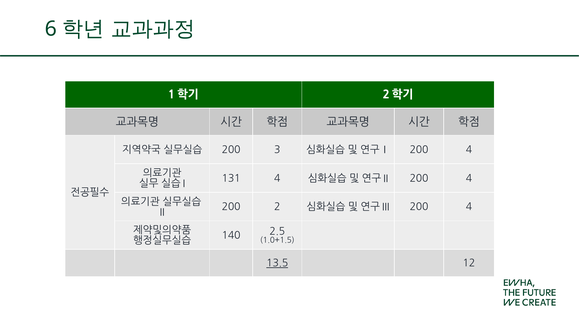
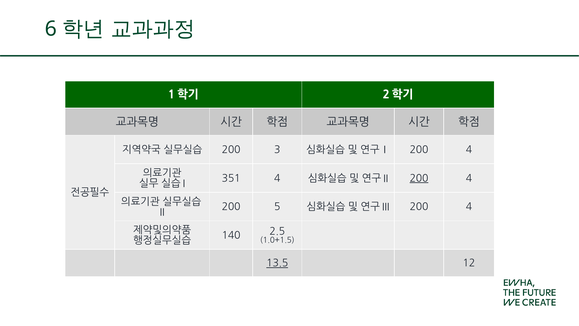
131: 131 -> 351
200 at (419, 178) underline: none -> present
2: 2 -> 5
